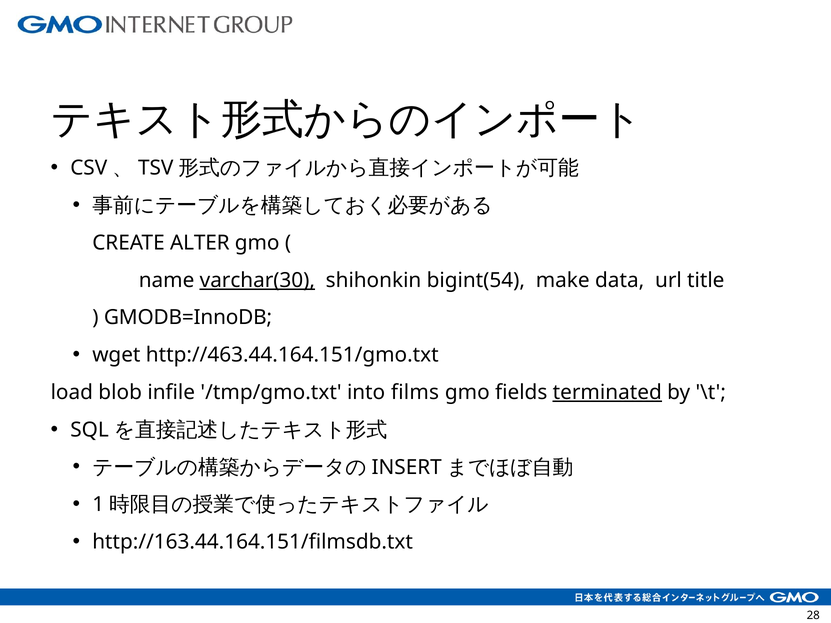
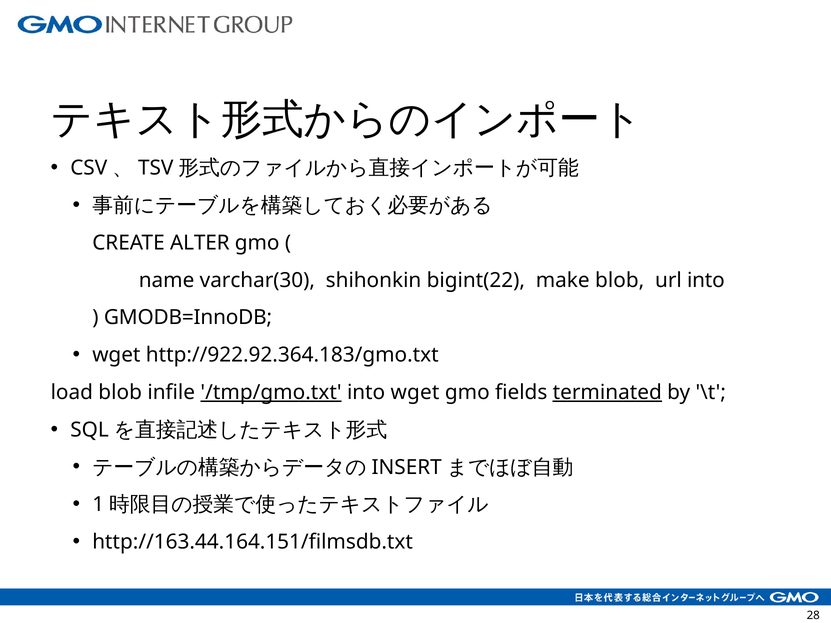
varchar(30 underline: present -> none
bigint(54: bigint(54 -> bigint(22
make data: data -> blob
url title: title -> into
http://463.44.164.151/gmo.txt: http://463.44.164.151/gmo.txt -> http://922.92.364.183/gmo.txt
/tmp/gmo.txt underline: none -> present
into films: films -> wget
